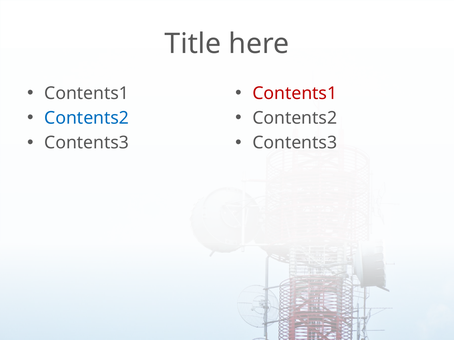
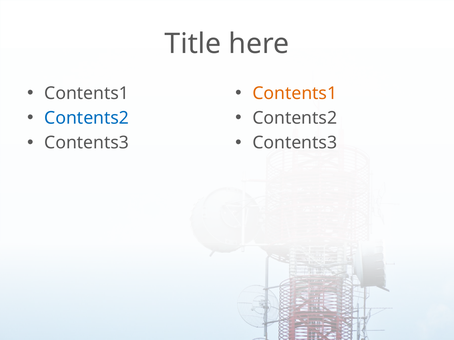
Contents1 at (295, 94) colour: red -> orange
